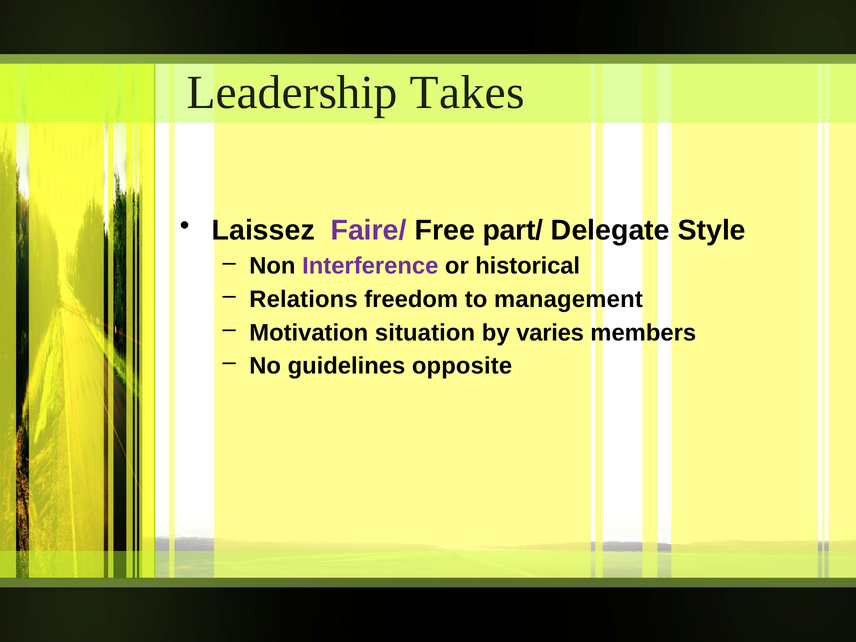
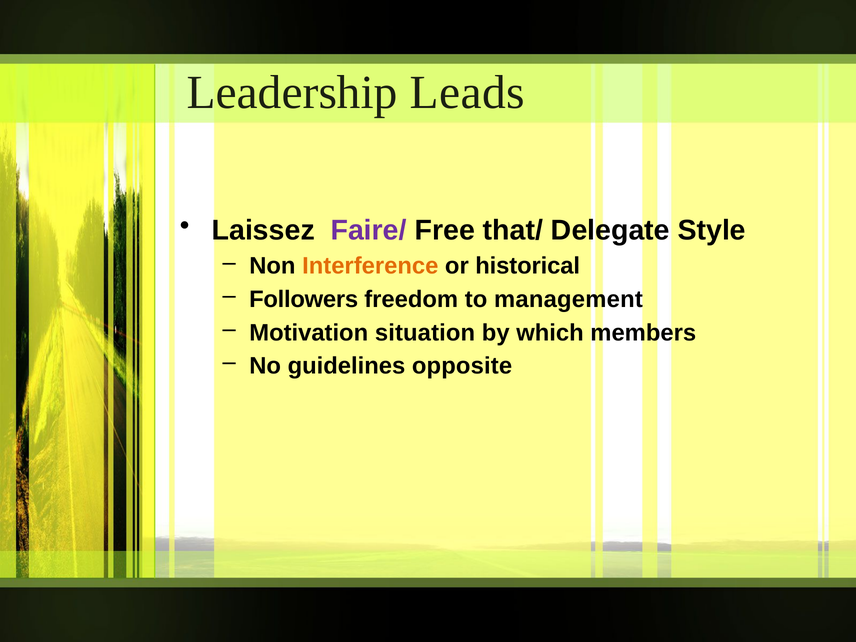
Takes: Takes -> Leads
part/: part/ -> that/
Interference colour: purple -> orange
Relations: Relations -> Followers
varies: varies -> which
